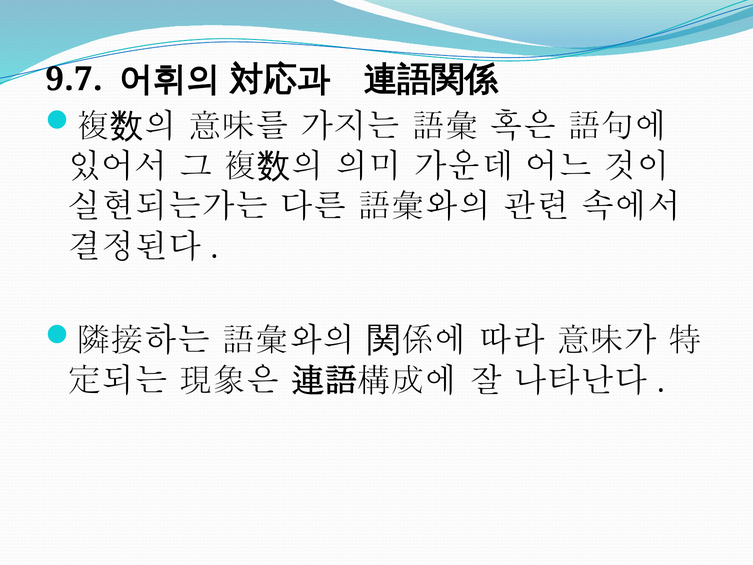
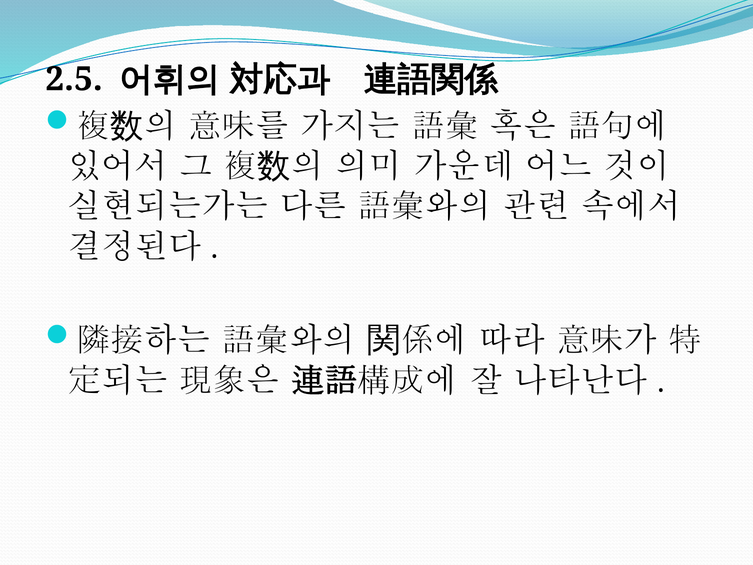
9.7: 9.7 -> 2.5
